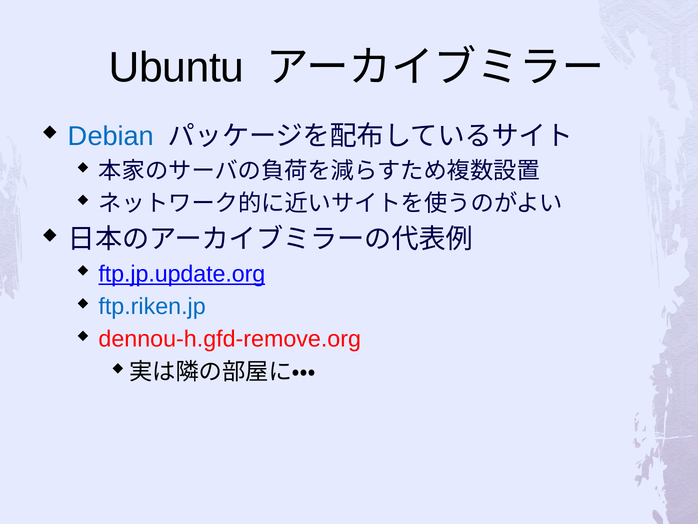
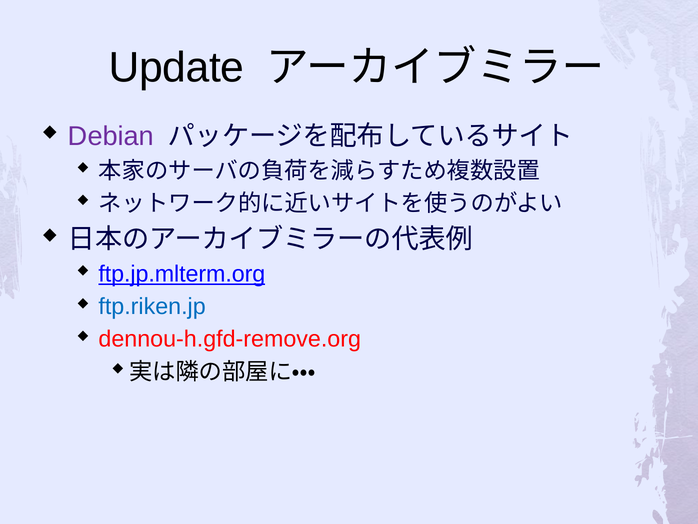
Ubuntu: Ubuntu -> Update
Debian colour: blue -> purple
ftp.jp.update.org: ftp.jp.update.org -> ftp.jp.mlterm.org
